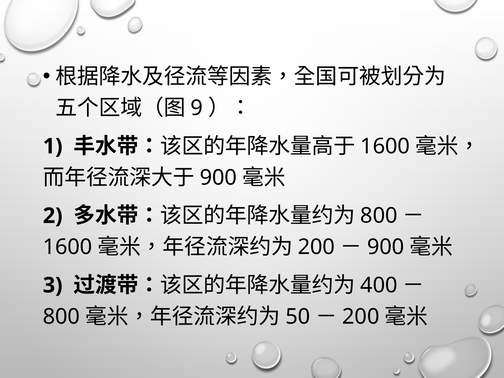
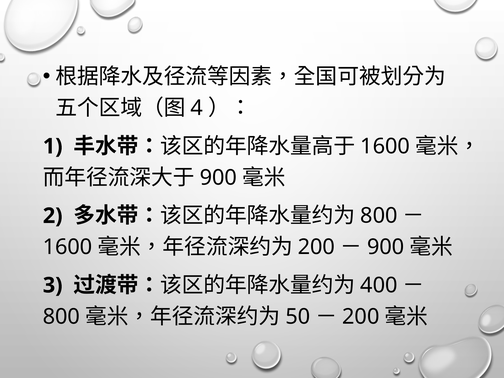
9: 9 -> 4
